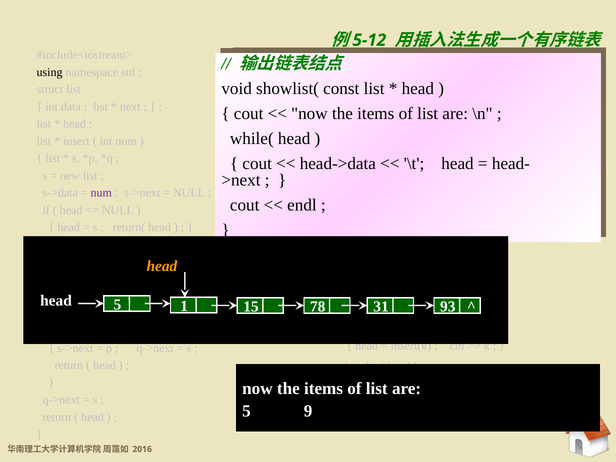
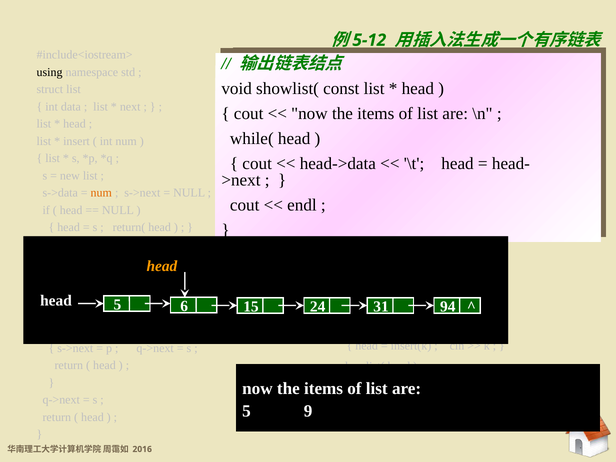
num at (101, 193) colour: purple -> orange
1: 1 -> 6
78: 78 -> 24
93: 93 -> 94
